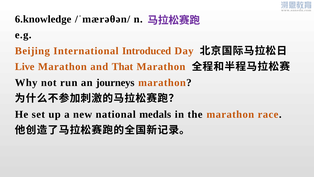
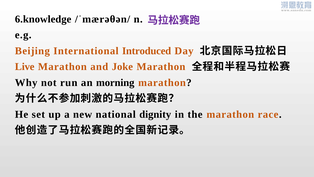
That: That -> Joke
journeys: journeys -> morning
medals: medals -> dignity
